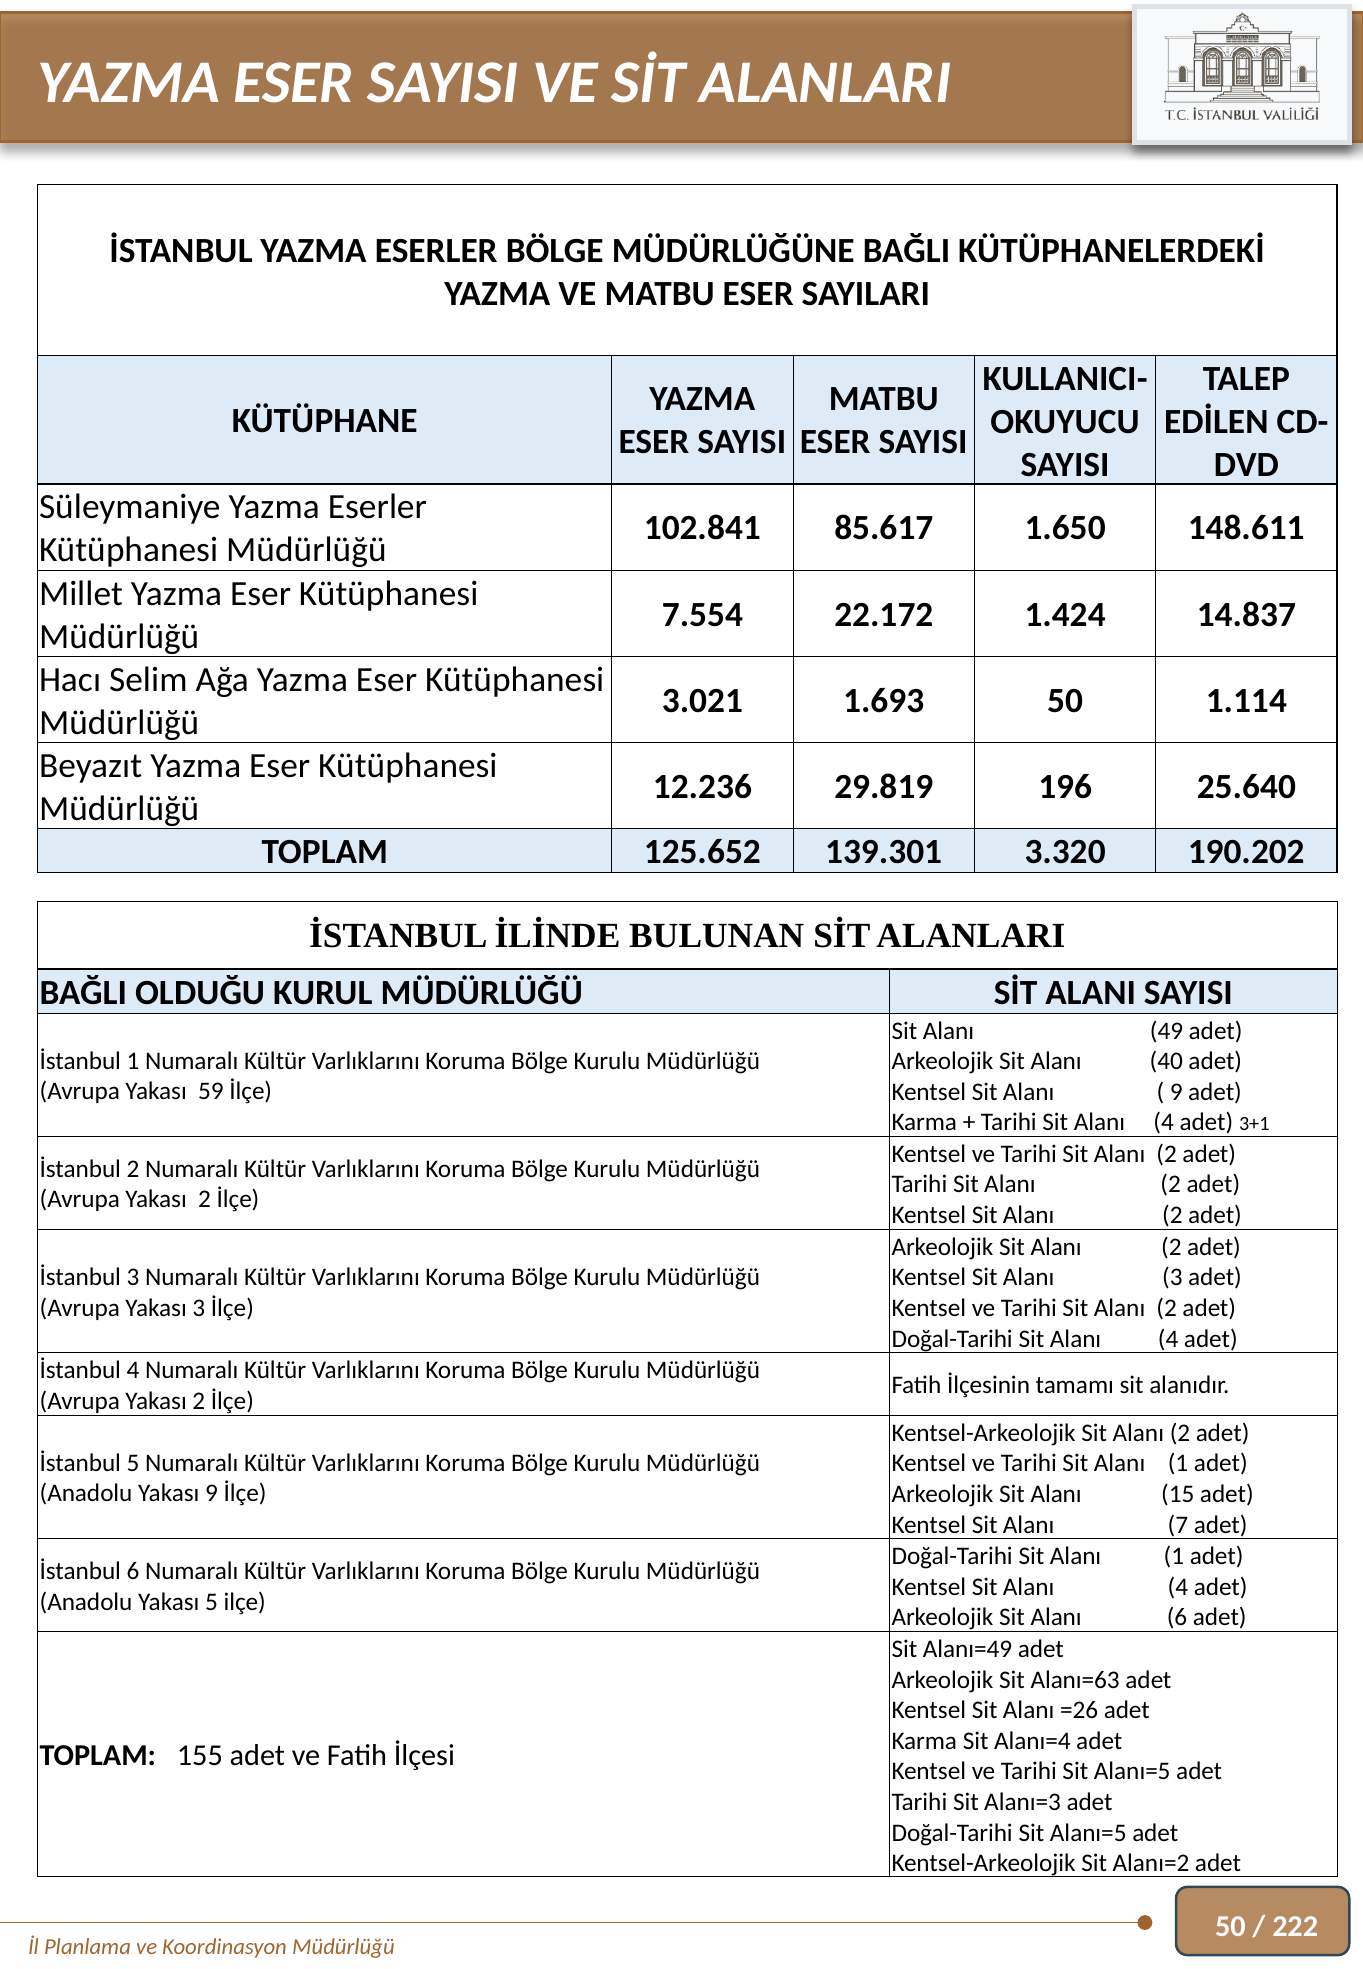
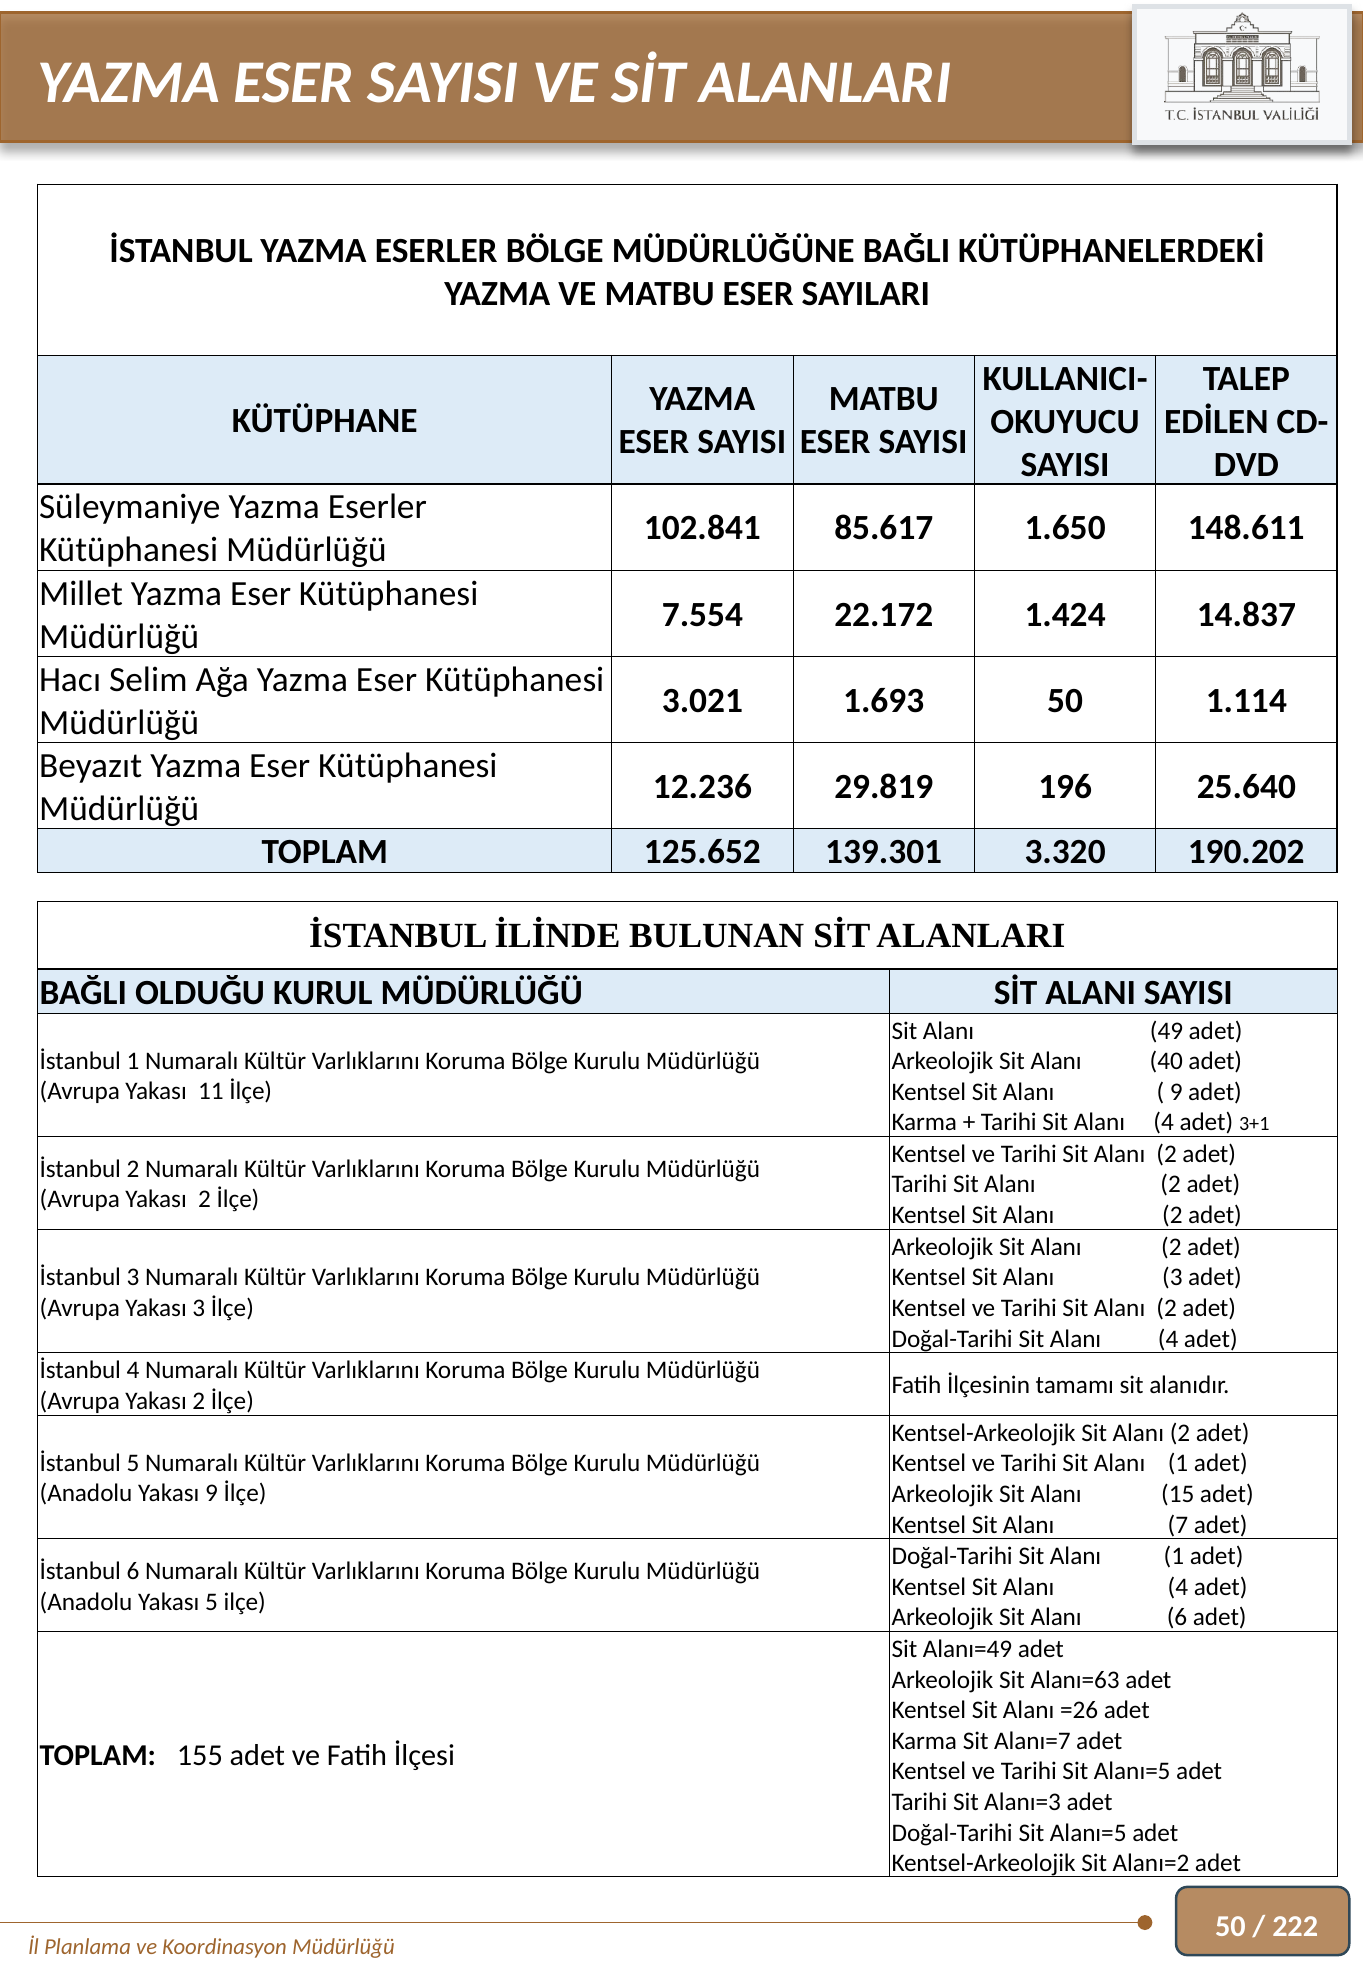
59: 59 -> 11
Alanı=4: Alanı=4 -> Alanı=7
